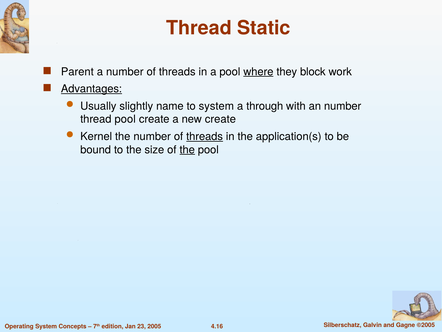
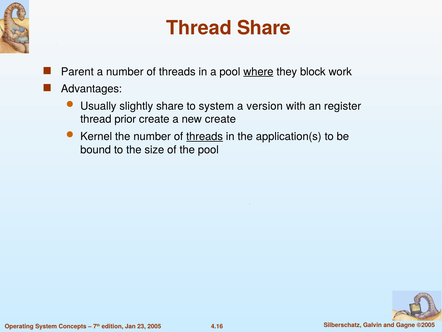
Thread Static: Static -> Share
Advantages underline: present -> none
slightly name: name -> share
through: through -> version
an number: number -> register
thread pool: pool -> prior
the at (187, 150) underline: present -> none
